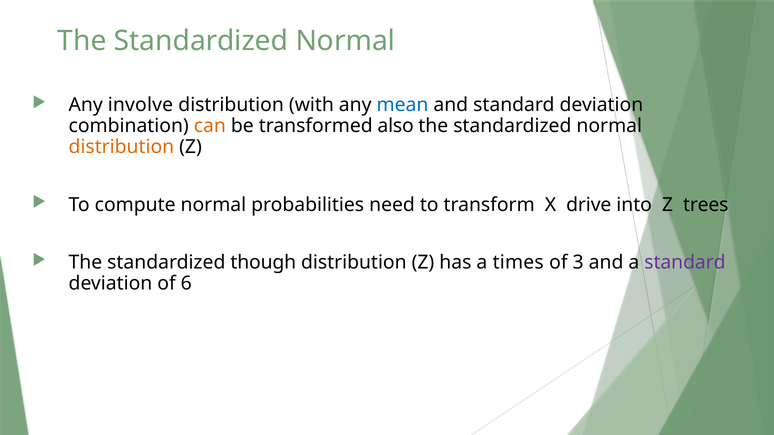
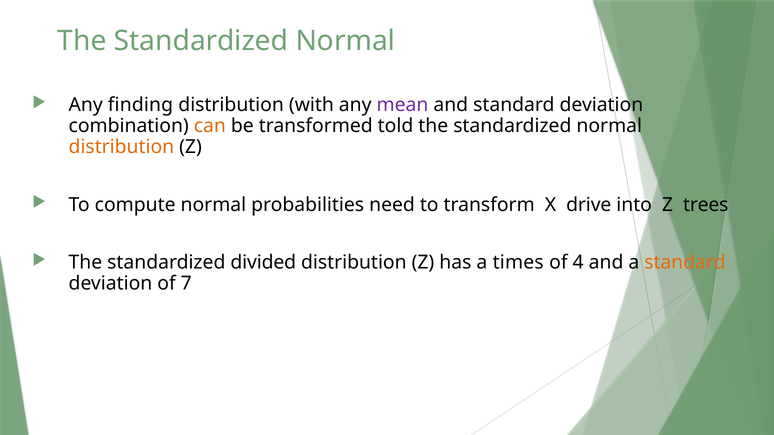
involve: involve -> finding
mean colour: blue -> purple
also: also -> told
though: though -> divided
3: 3 -> 4
standard at (685, 263) colour: purple -> orange
6: 6 -> 7
